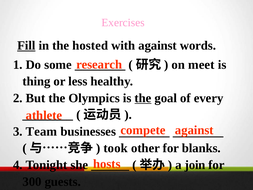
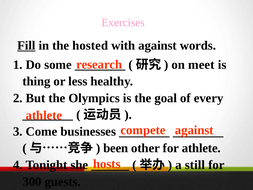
the at (143, 98) underline: present -> none
Team: Team -> Come
took: took -> been
for blanks: blanks -> athlete
join: join -> still
